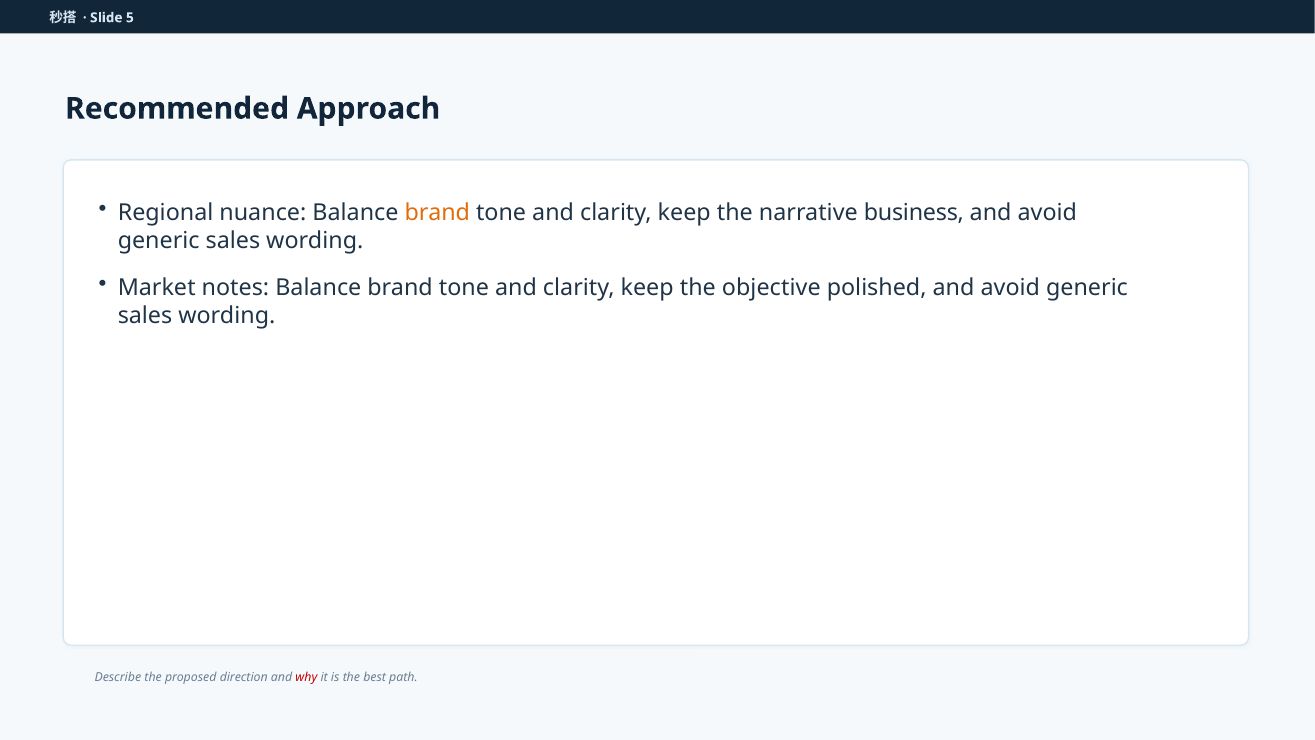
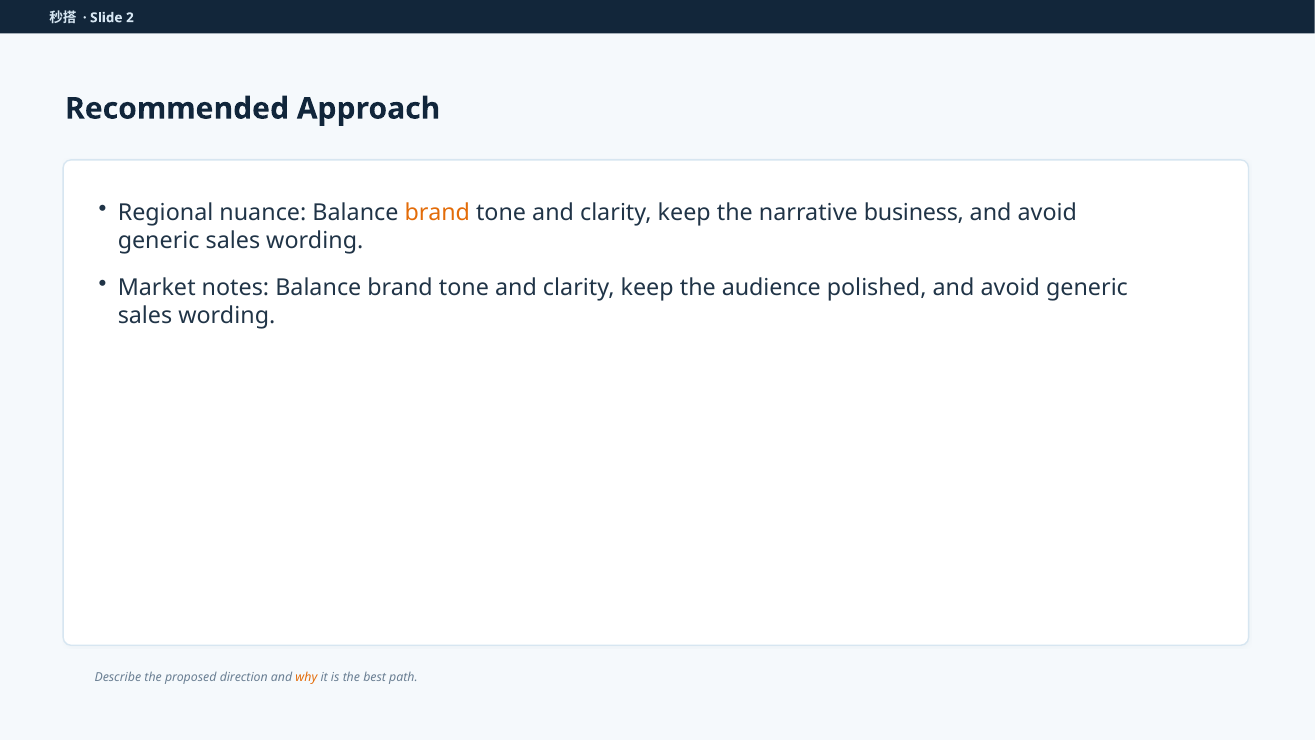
5: 5 -> 2
objective: objective -> audience
why colour: red -> orange
